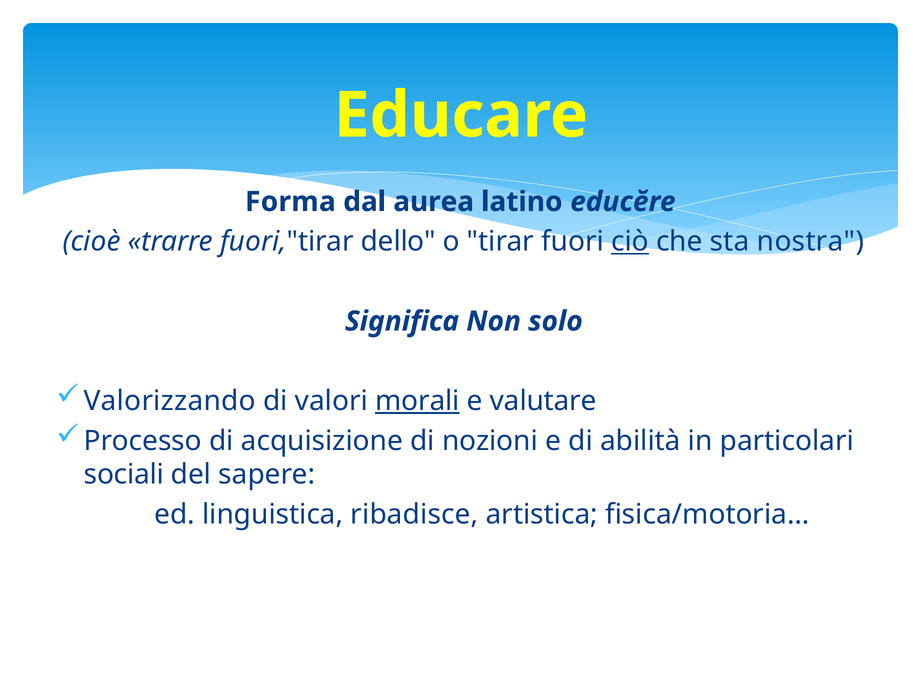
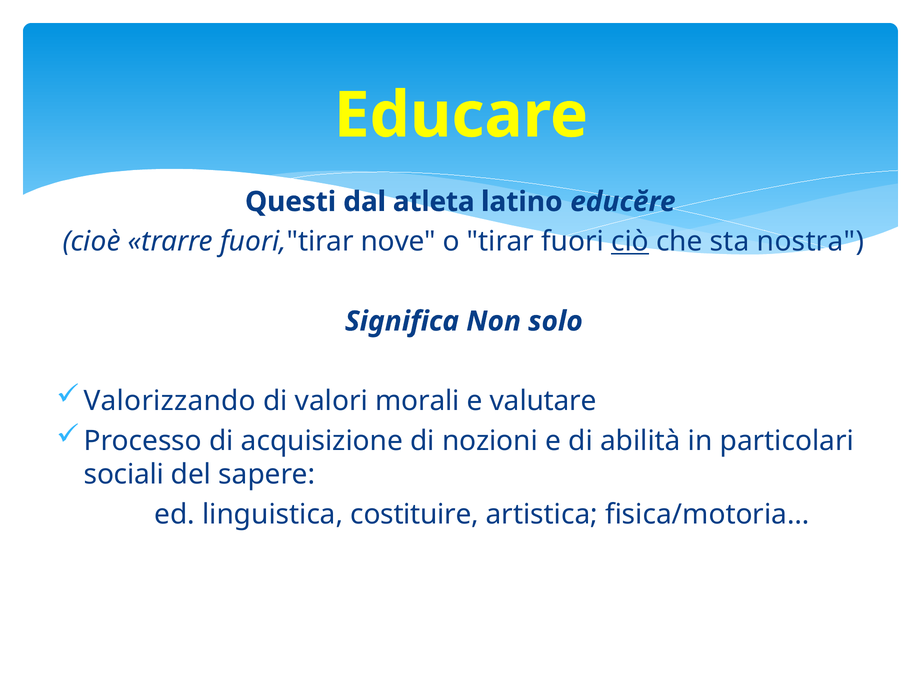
Forma: Forma -> Questi
aurea: aurea -> atleta
dello: dello -> nove
morali underline: present -> none
ribadisce: ribadisce -> costituire
